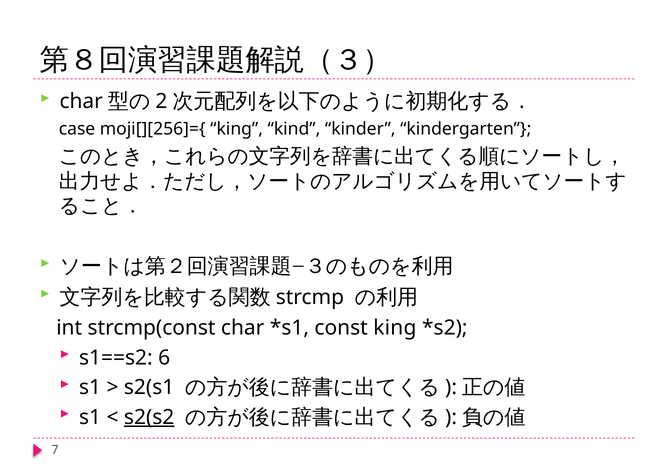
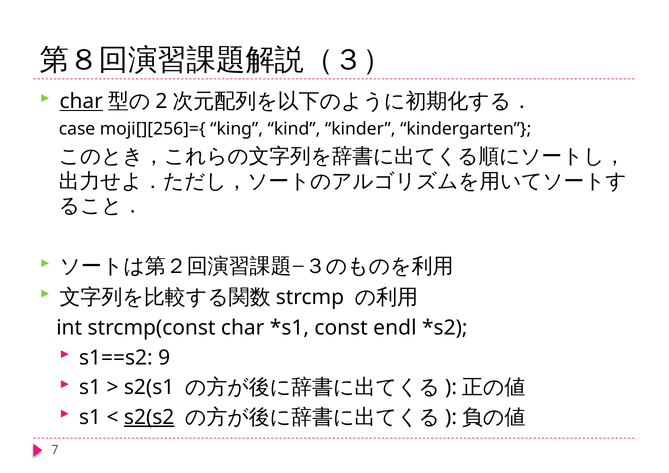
char at (81, 101) underline: none -> present
const king: king -> endl
6: 6 -> 9
